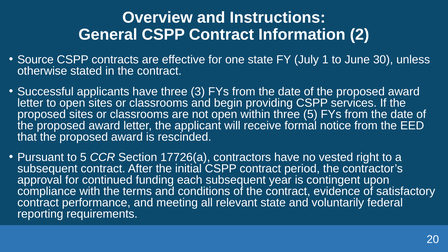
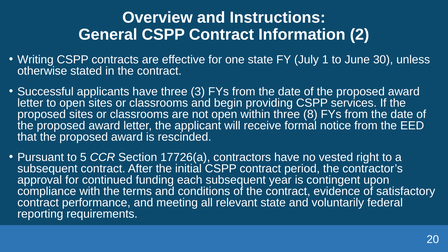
Source: Source -> Writing
three 5: 5 -> 8
